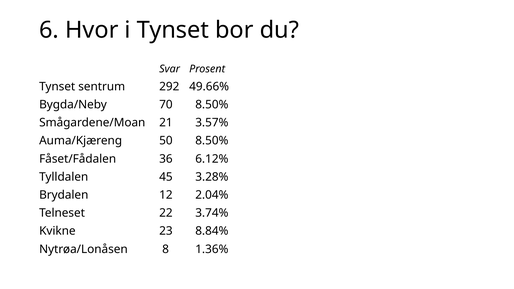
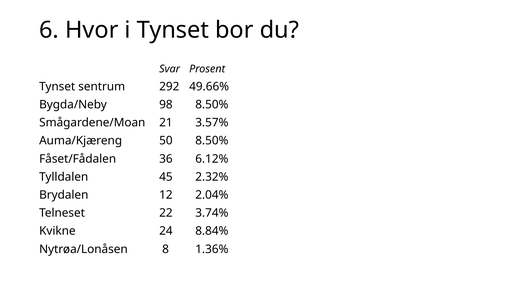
70: 70 -> 98
3.28%: 3.28% -> 2.32%
23: 23 -> 24
